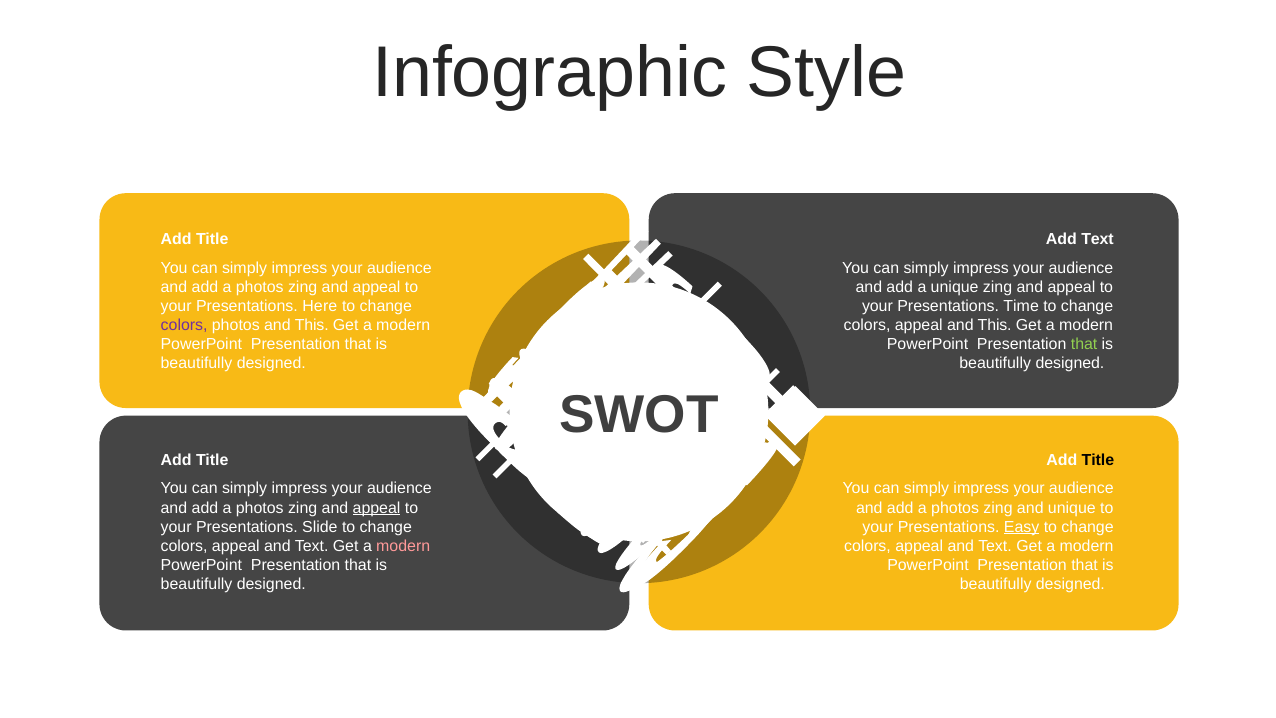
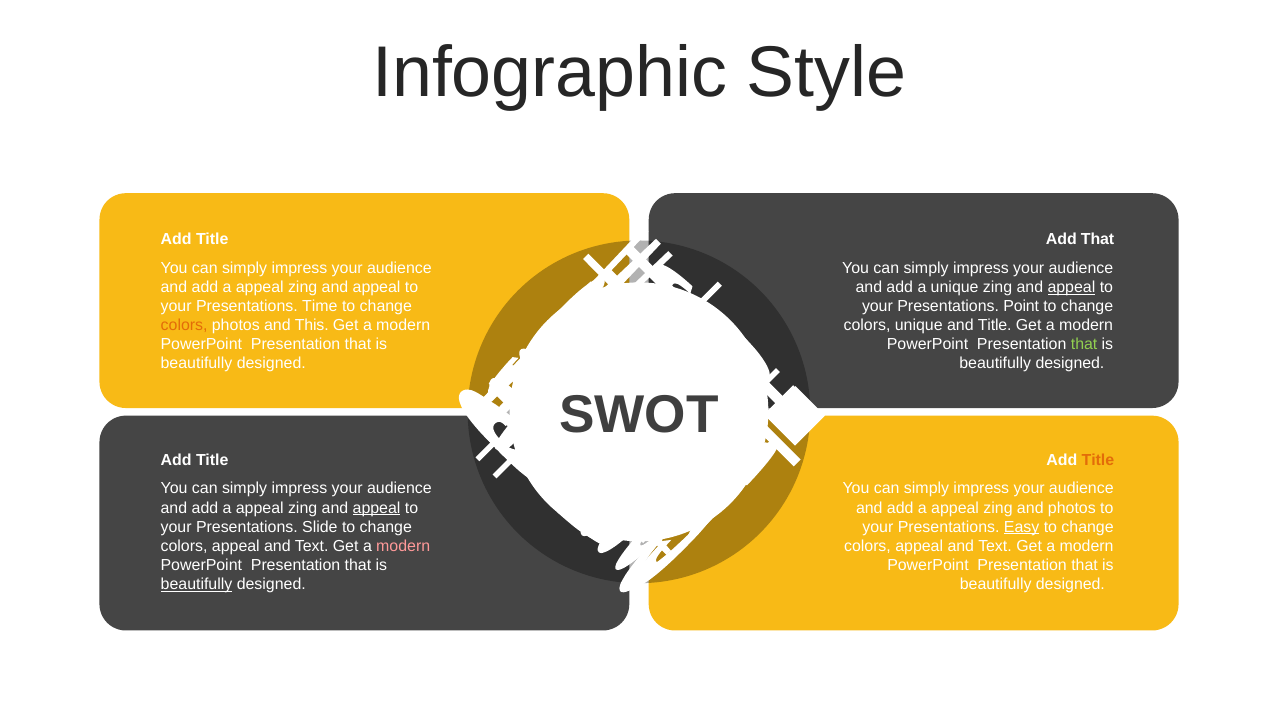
Add Text: Text -> That
photos at (260, 287): photos -> appeal
appeal at (1071, 287) underline: none -> present
Here: Here -> Time
Time: Time -> Point
colors at (184, 325) colour: purple -> orange
appeal at (919, 325): appeal -> unique
This at (995, 325): This -> Title
Title at (1098, 460) colour: black -> orange
photos at (260, 508): photos -> appeal
photos at (955, 508): photos -> appeal
and unique: unique -> photos
beautifully at (197, 584) underline: none -> present
